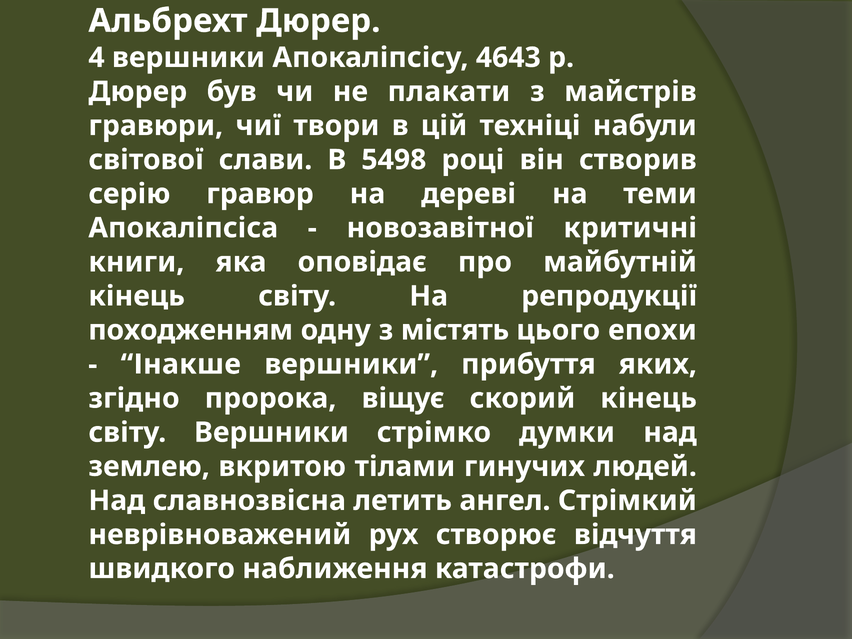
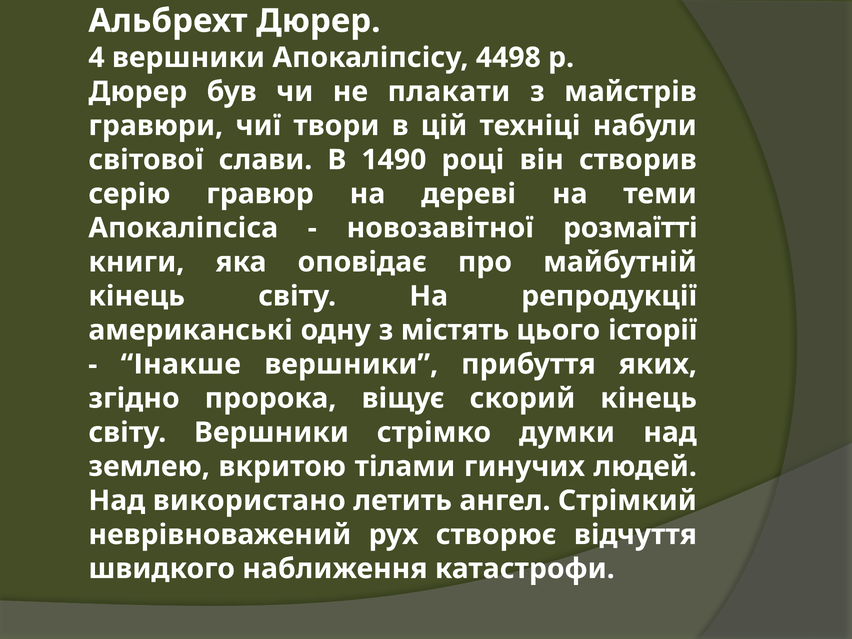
4643: 4643 -> 4498
5498: 5498 -> 1490
критичні: критичні -> розмаїтті
походженням: походженням -> американські
епохи: епохи -> історії
славнозвісна: славнозвісна -> використано
